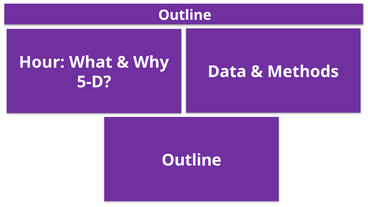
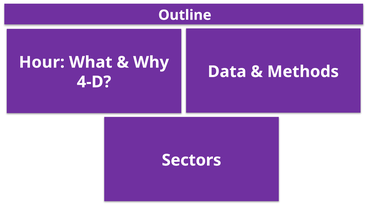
5-D: 5-D -> 4-D
Outline at (192, 160): Outline -> Sectors
